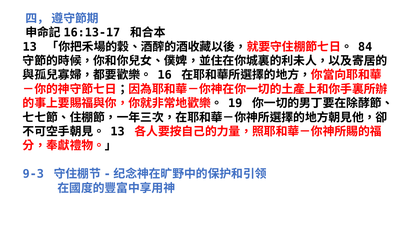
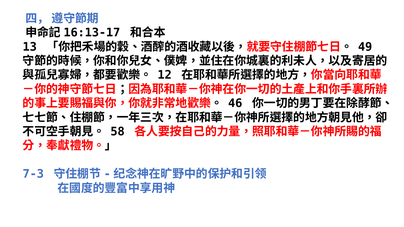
84: 84 -> 49
16: 16 -> 12
19: 19 -> 46
13 at (118, 132): 13 -> 58
9-3: 9-3 -> 7-3
